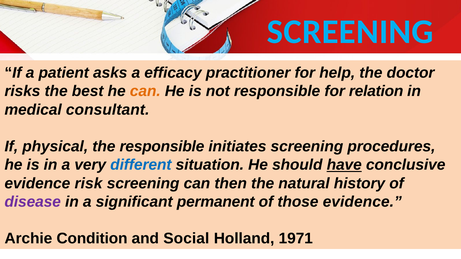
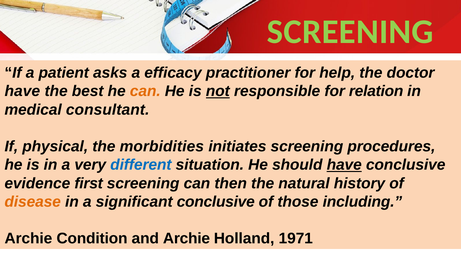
SCREENING at (350, 32) colour: light blue -> light green
risks at (22, 91): risks -> have
not underline: none -> present
the responsible: responsible -> morbidities
risk: risk -> first
disease colour: purple -> orange
significant permanent: permanent -> conclusive
those evidence: evidence -> including
and Social: Social -> Archie
